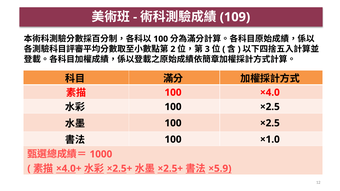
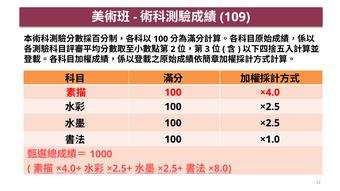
×5.9: ×5.9 -> ×8.0
